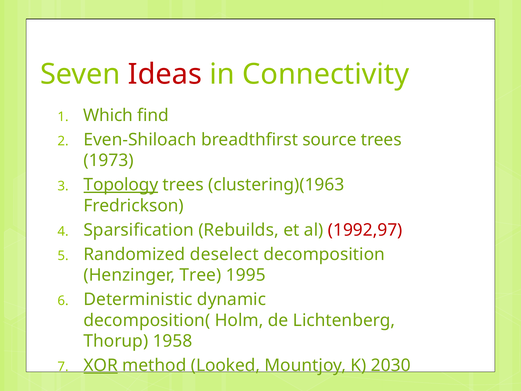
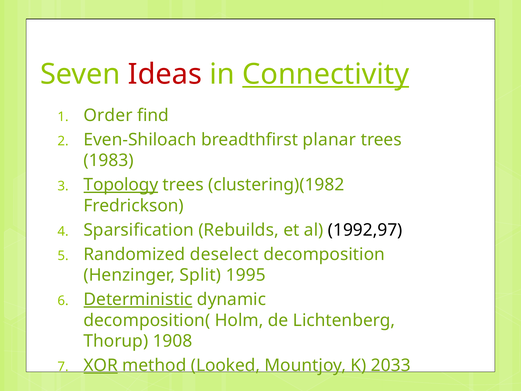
Connectivity underline: none -> present
Which: Which -> Order
source: source -> planar
1973: 1973 -> 1983
clustering)(1963: clustering)(1963 -> clustering)(1982
1992,97 colour: red -> black
Tree: Tree -> Split
Deterministic underline: none -> present
1958: 1958 -> 1908
2030: 2030 -> 2033
